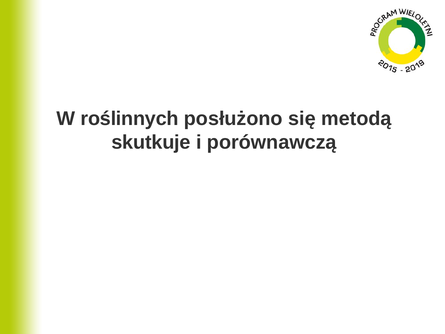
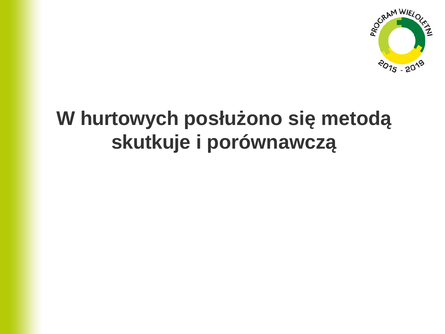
roślinnych: roślinnych -> hurtowych
